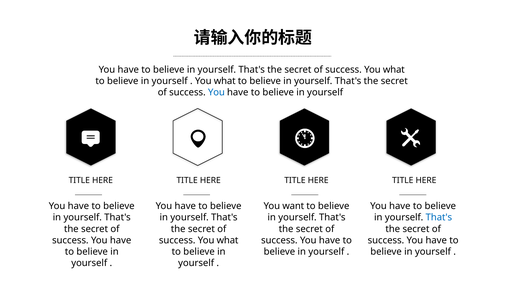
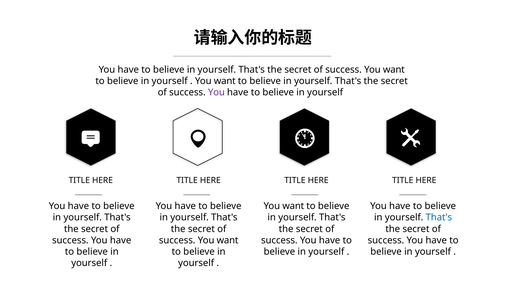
what at (394, 69): what -> want
what at (225, 81): what -> want
You at (216, 92) colour: blue -> purple
what at (228, 240): what -> want
